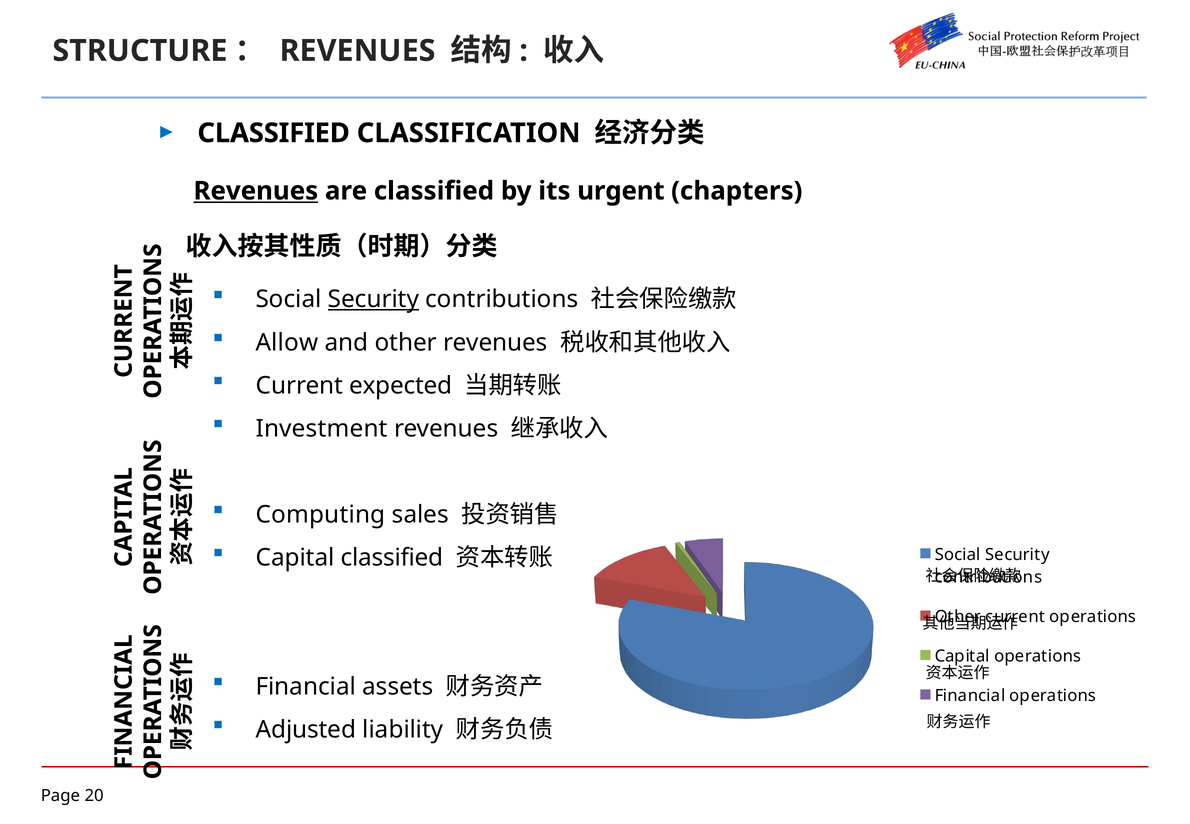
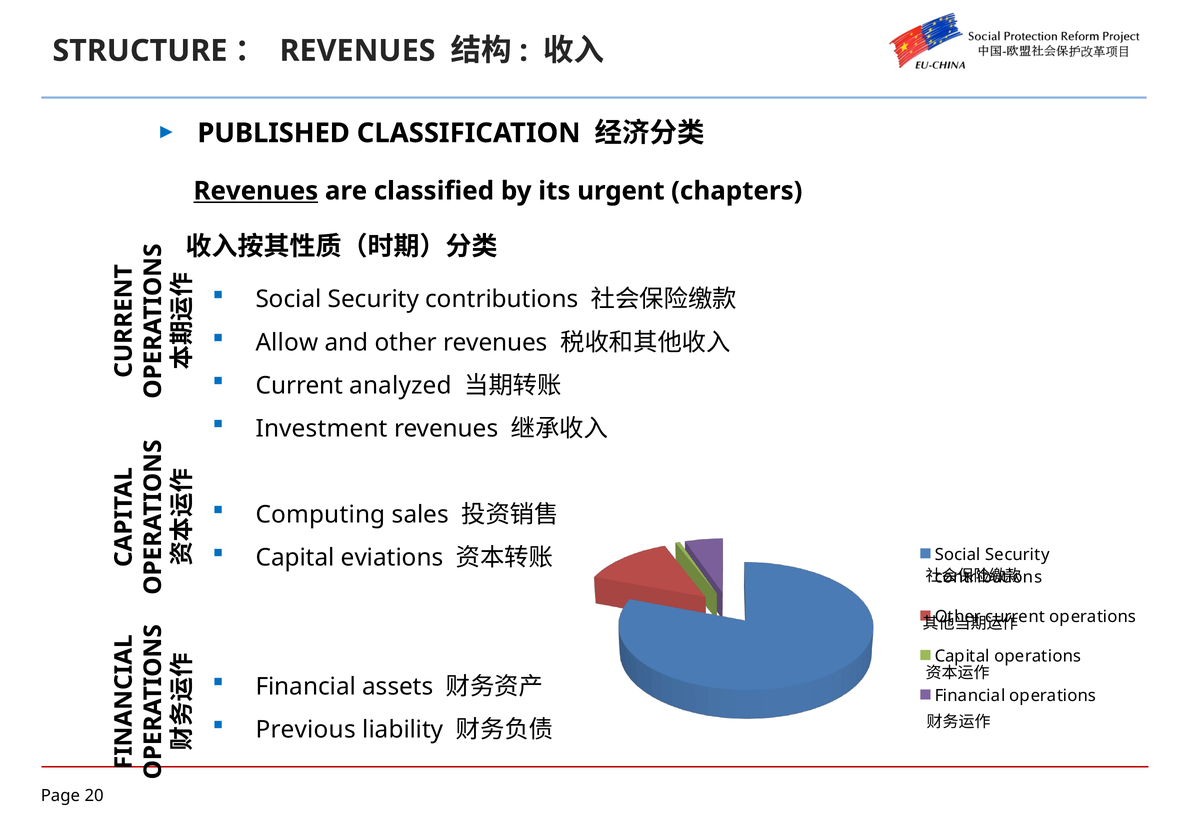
CLASSIFIED at (274, 133): CLASSIFIED -> PUBLISHED
Security at (373, 299) underline: present -> none
expected: expected -> analyzed
Capital classified: classified -> eviations
Adjusted: Adjusted -> Previous
